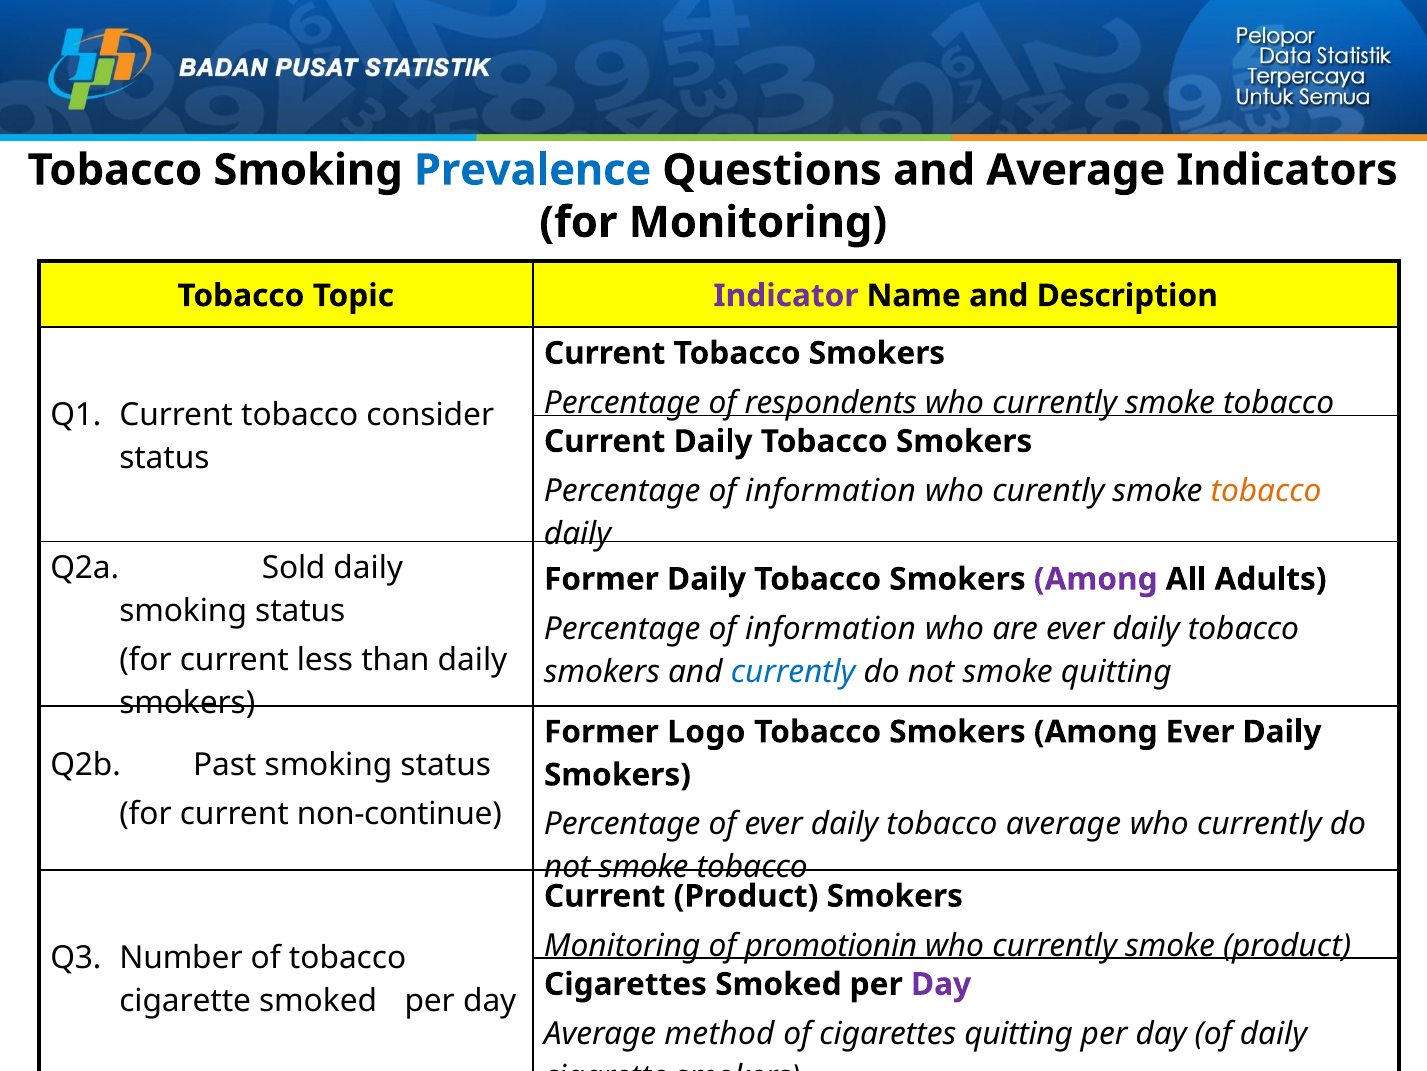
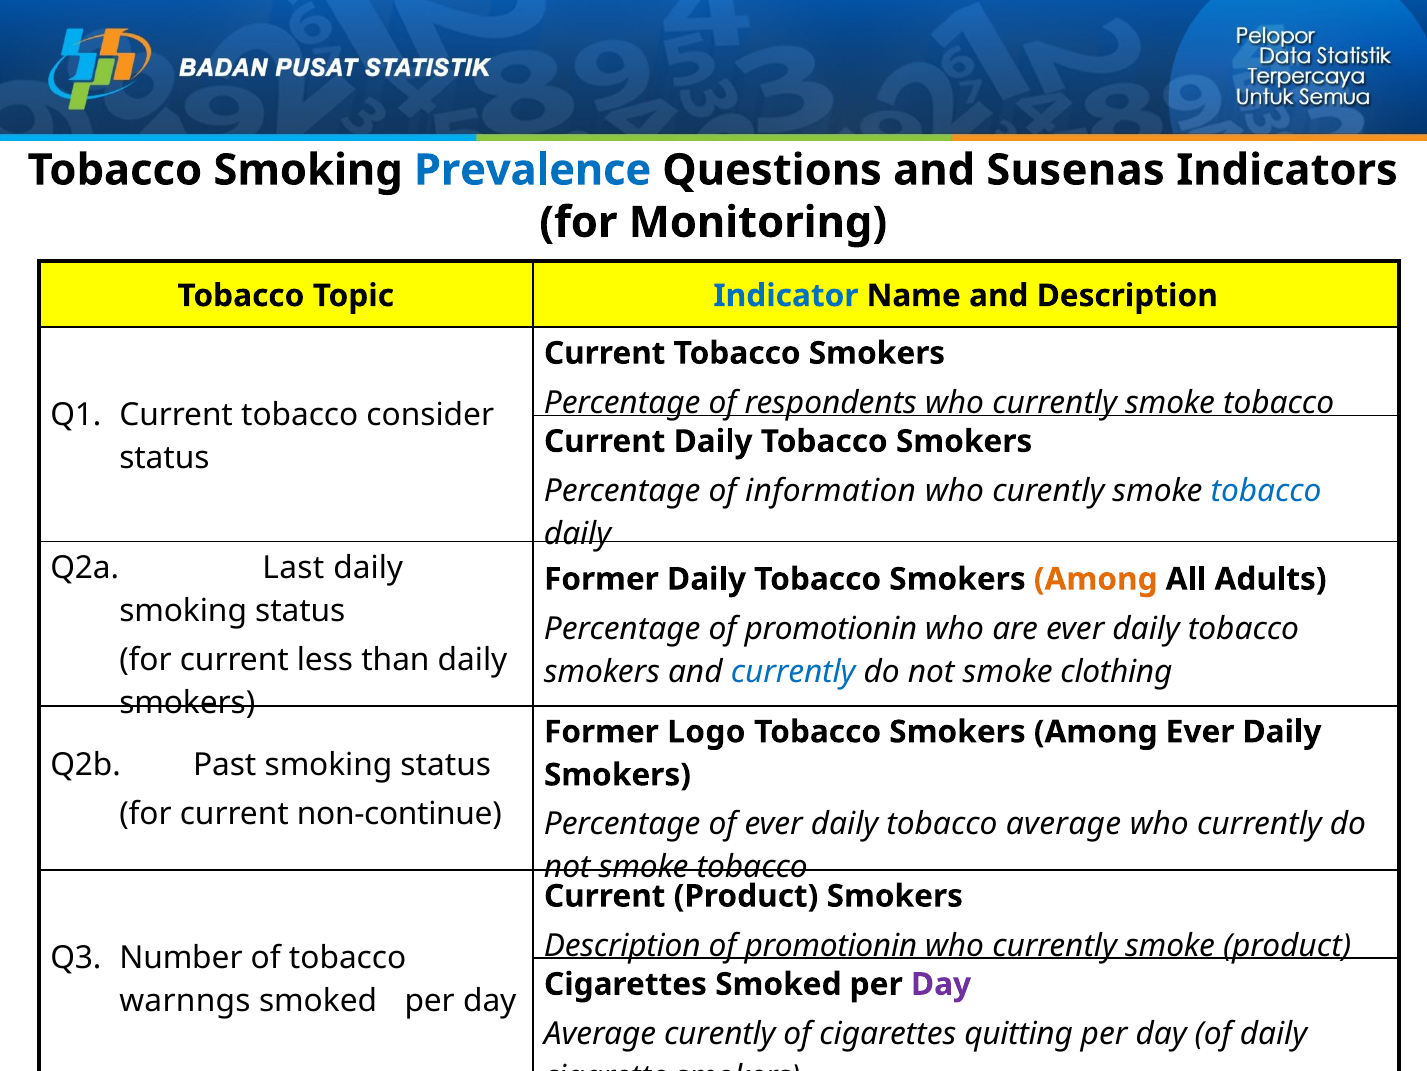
and Average: Average -> Susenas
Indicator colour: purple -> blue
tobacco at (1266, 491) colour: orange -> blue
Sold: Sold -> Last
Among at (1096, 579) colour: purple -> orange
information at (831, 628): information -> promotionin
smoke quitting: quitting -> clothing
Monitoring at (622, 945): Monitoring -> Description
cigarette at (185, 1000): cigarette -> warnngs
Average method: method -> curently
